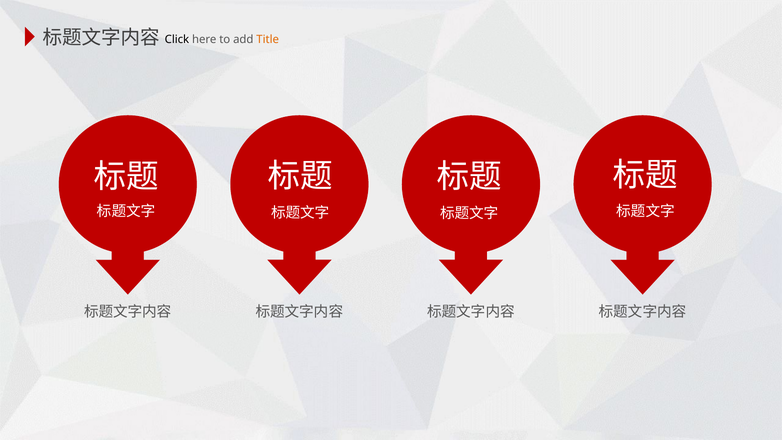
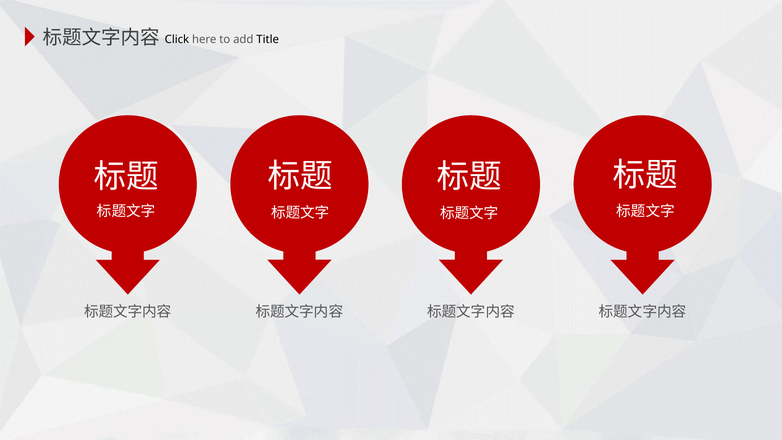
Title colour: orange -> black
